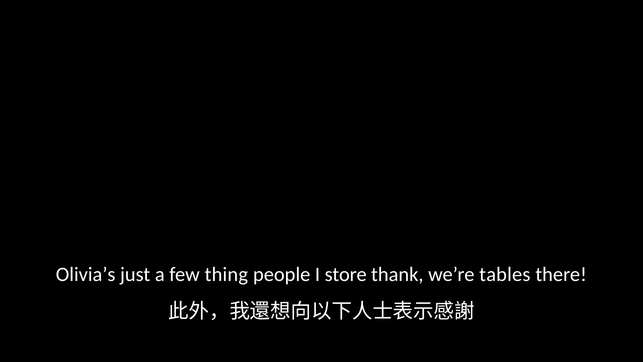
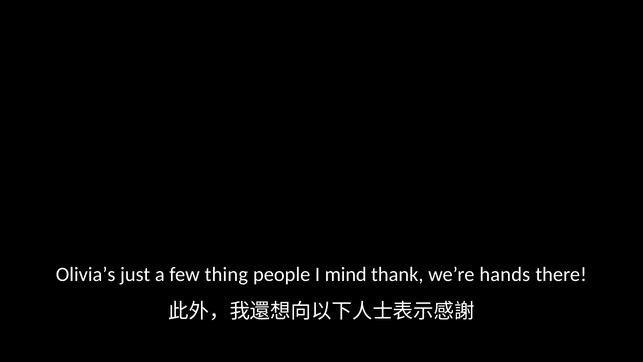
store: store -> mind
tables: tables -> hands
